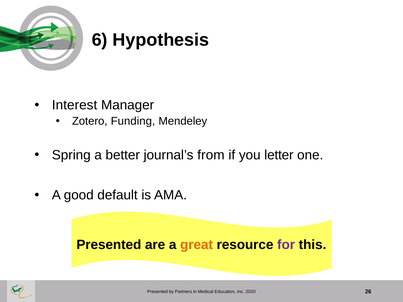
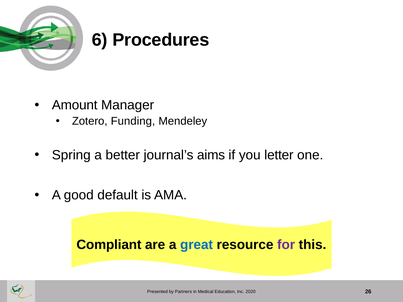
Hypothesis: Hypothesis -> Procedures
Interest: Interest -> Amount
from: from -> aims
Presented at (109, 245): Presented -> Compliant
great colour: orange -> blue
